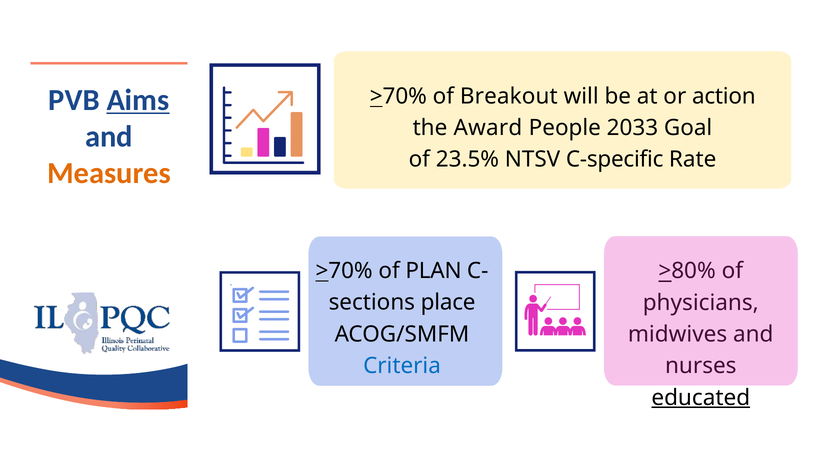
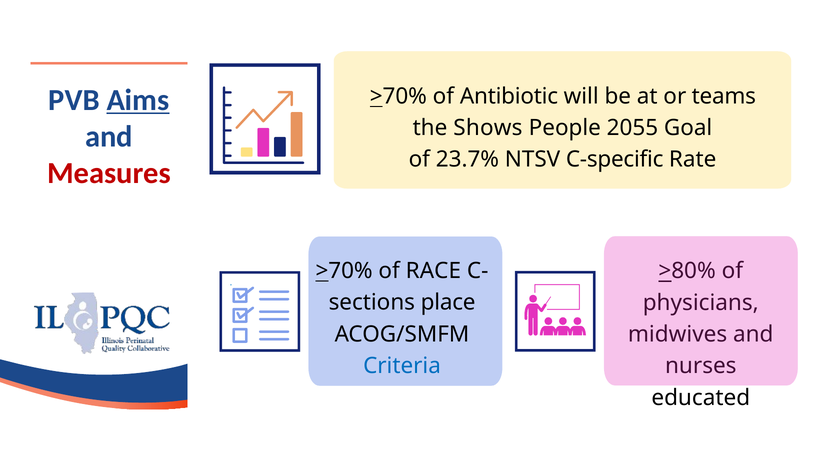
Breakout: Breakout -> Antibiotic
action: action -> teams
Award: Award -> Shows
2033: 2033 -> 2055
23.5%: 23.5% -> 23.7%
Measures colour: orange -> red
PLAN: PLAN -> RACE
educated underline: present -> none
